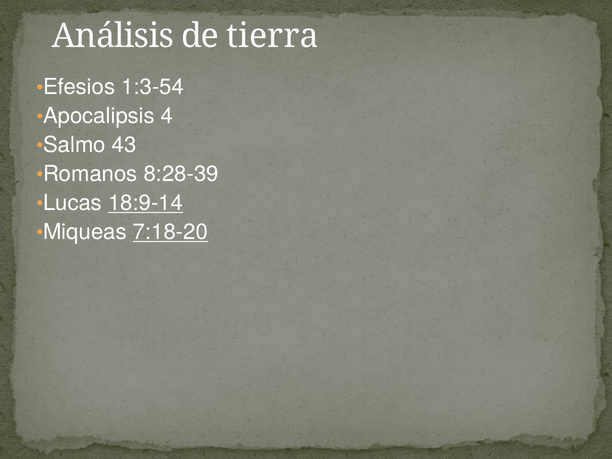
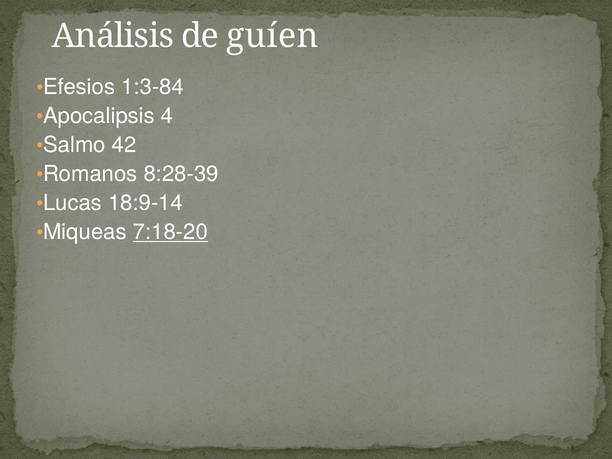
tierra: tierra -> guíen
1:3-54: 1:3-54 -> 1:3-84
43: 43 -> 42
18:9-14 underline: present -> none
